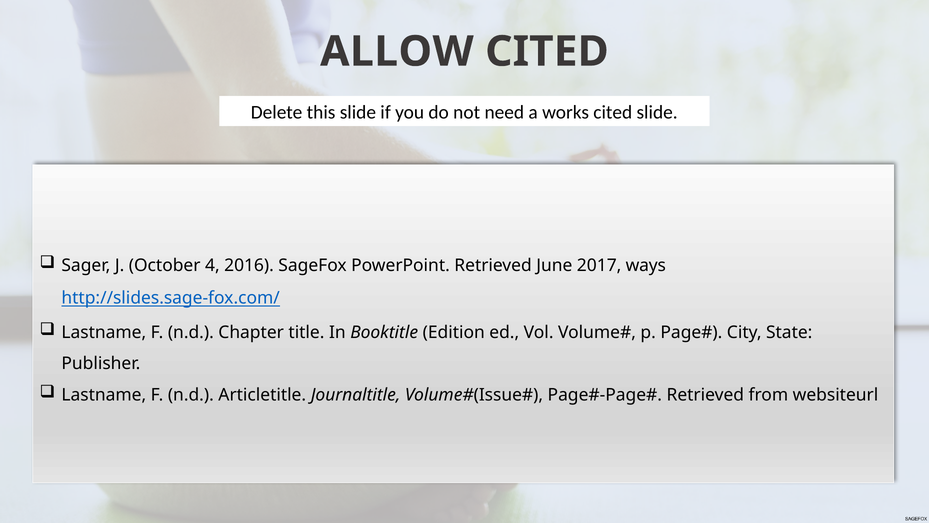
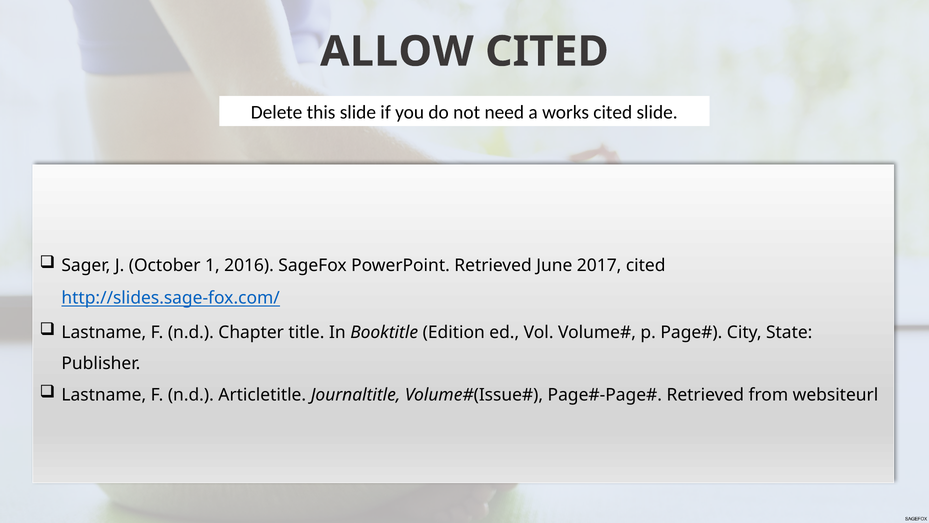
4: 4 -> 1
2017 ways: ways -> cited
